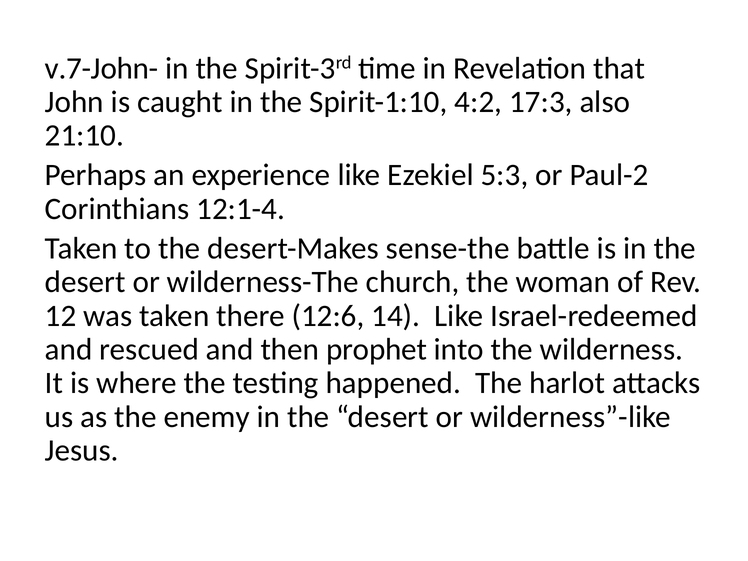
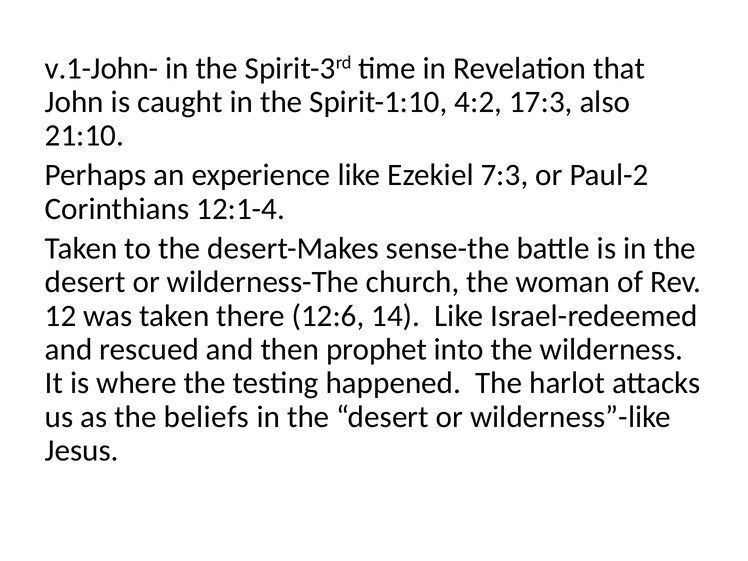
v.7-John-: v.7-John- -> v.1-John-
5:3: 5:3 -> 7:3
enemy: enemy -> beliefs
